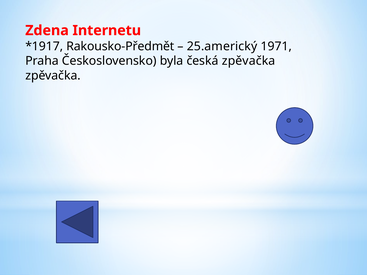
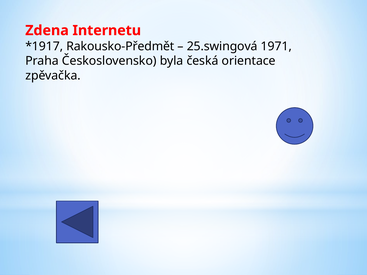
25.americký: 25.americký -> 25.swingová
česká zpěvačka: zpěvačka -> orientace
